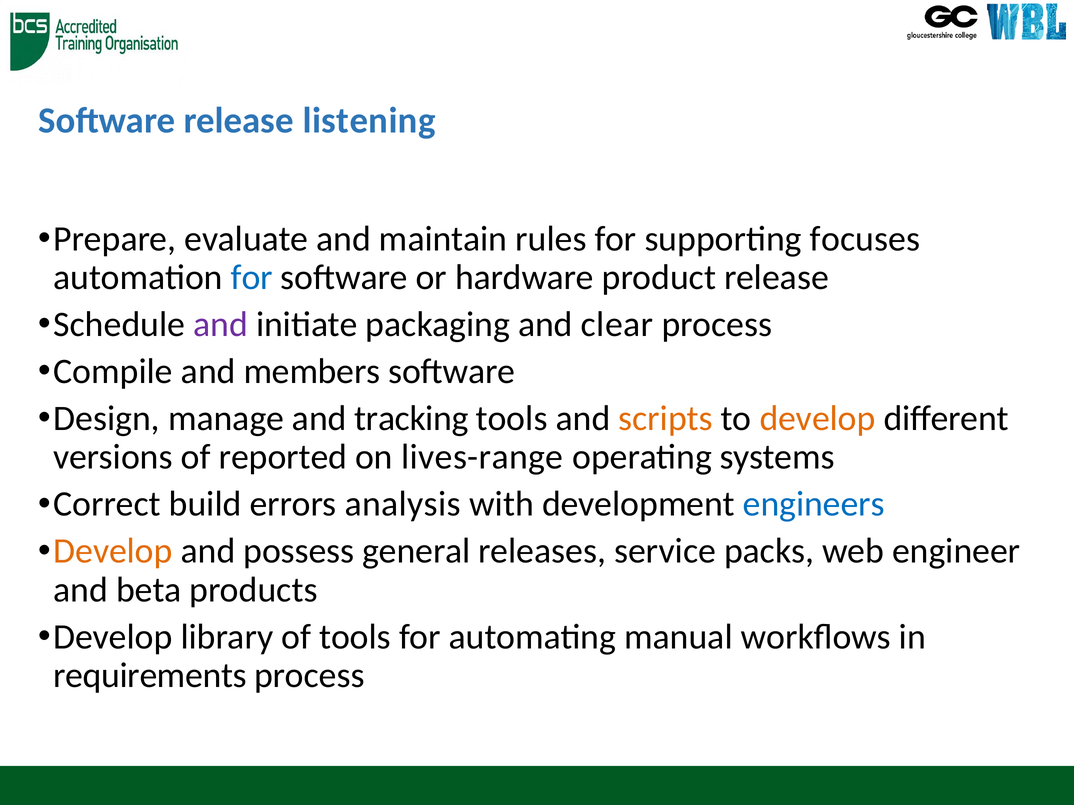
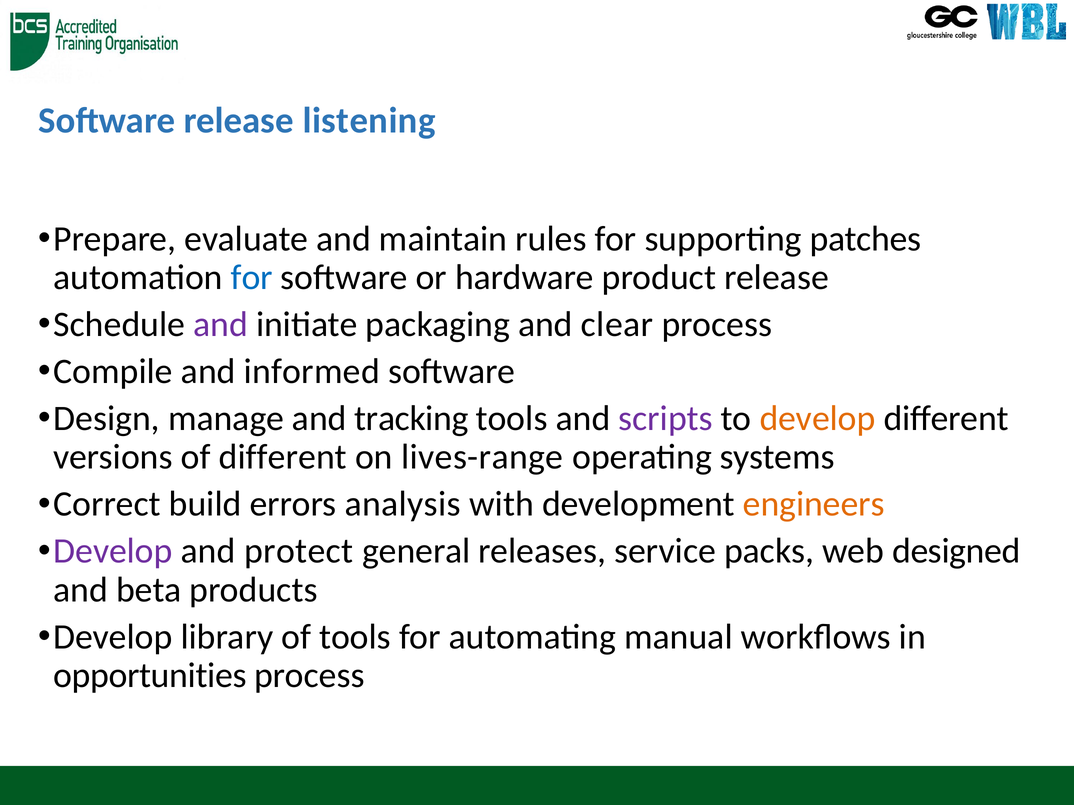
focuses: focuses -> patches
members: members -> informed
scripts colour: orange -> purple
of reported: reported -> different
engineers colour: blue -> orange
Develop at (113, 552) colour: orange -> purple
possess: possess -> protect
engineer: engineer -> designed
requirements: requirements -> opportunities
